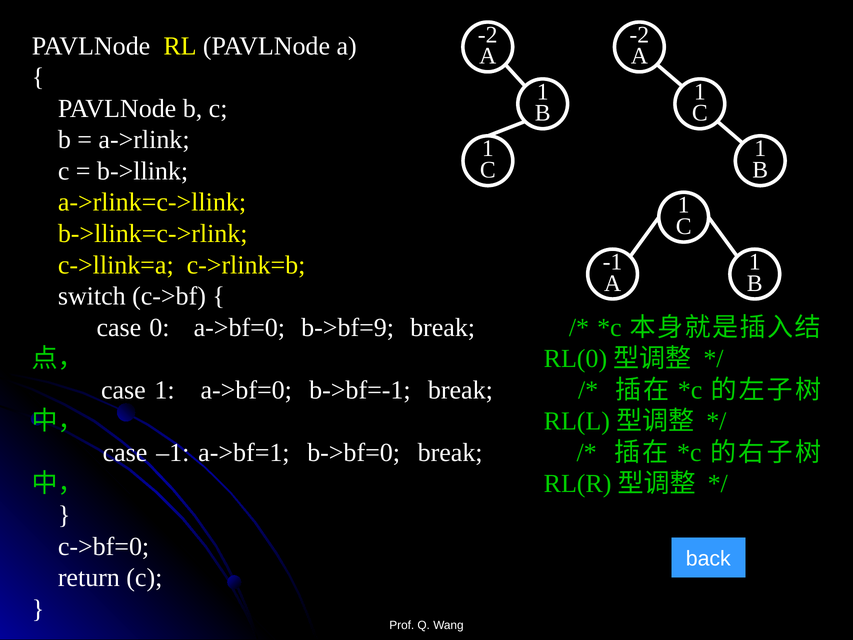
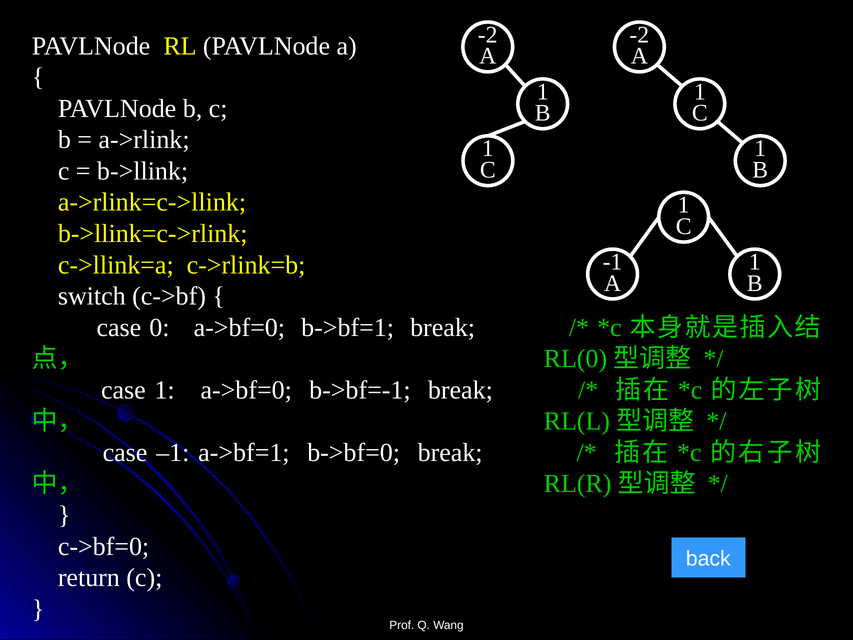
b->bf=9: b->bf=9 -> b->bf=1
